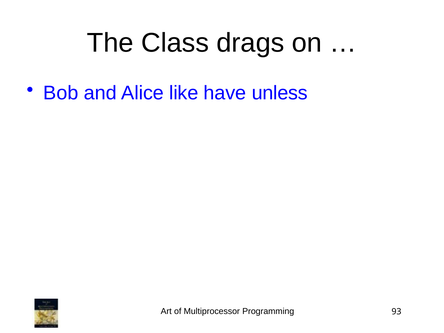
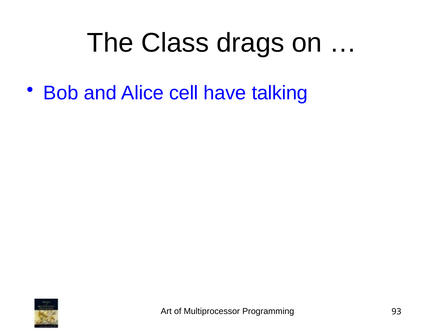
like: like -> cell
unless: unless -> talking
